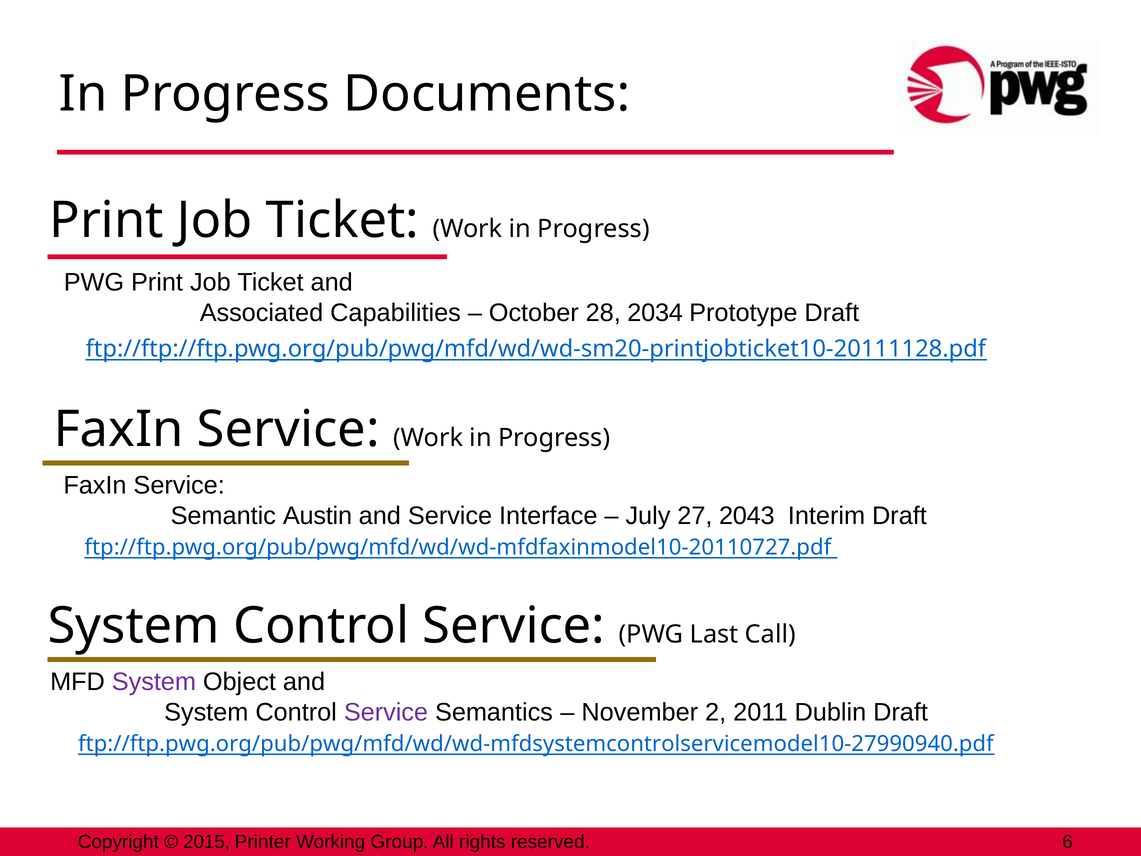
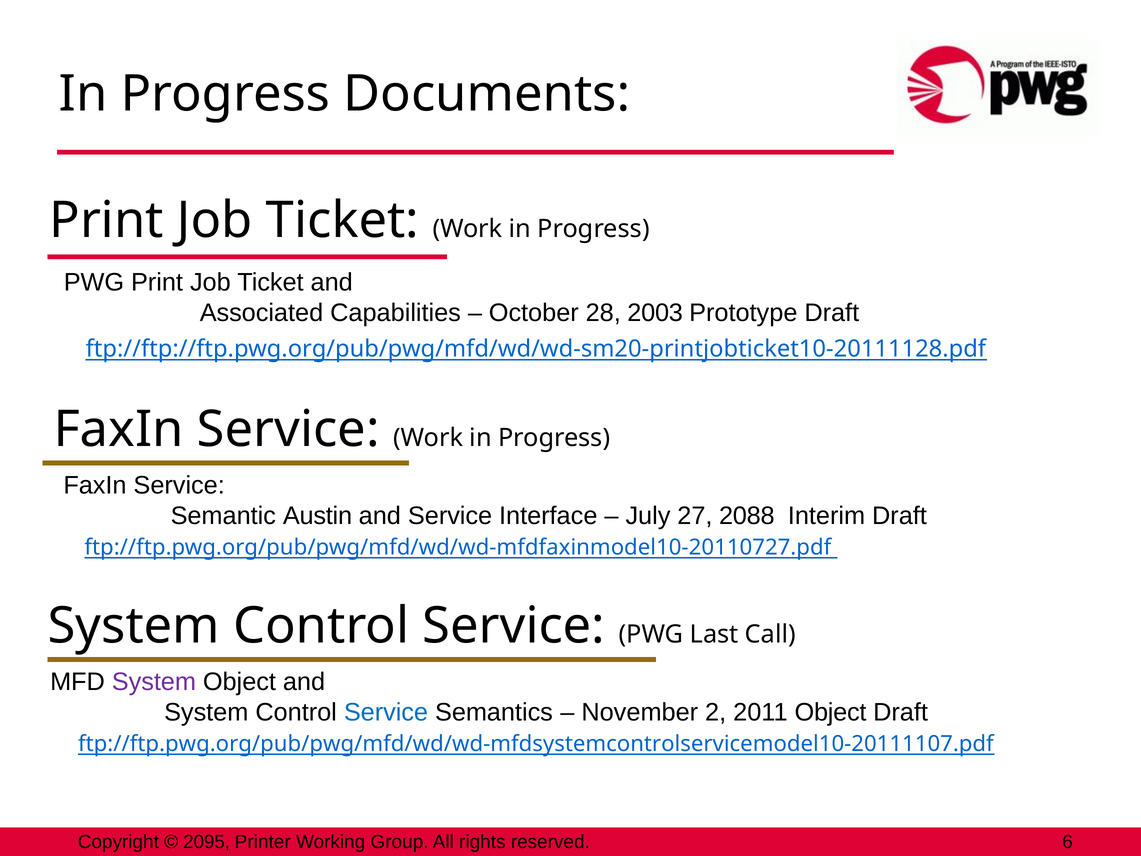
2034: 2034 -> 2003
2043: 2043 -> 2088
Service at (386, 712) colour: purple -> blue
2011 Dublin: Dublin -> Object
ftp://ftp.pwg.org/pub/pwg/mfd/wd/wd-mfdsystemcontrolservicemodel10-27990940.pdf: ftp://ftp.pwg.org/pub/pwg/mfd/wd/wd-mfdsystemcontrolservicemodel10-27990940.pdf -> ftp://ftp.pwg.org/pub/pwg/mfd/wd/wd-mfdsystemcontrolservicemodel10-20111107.pdf
2015: 2015 -> 2095
